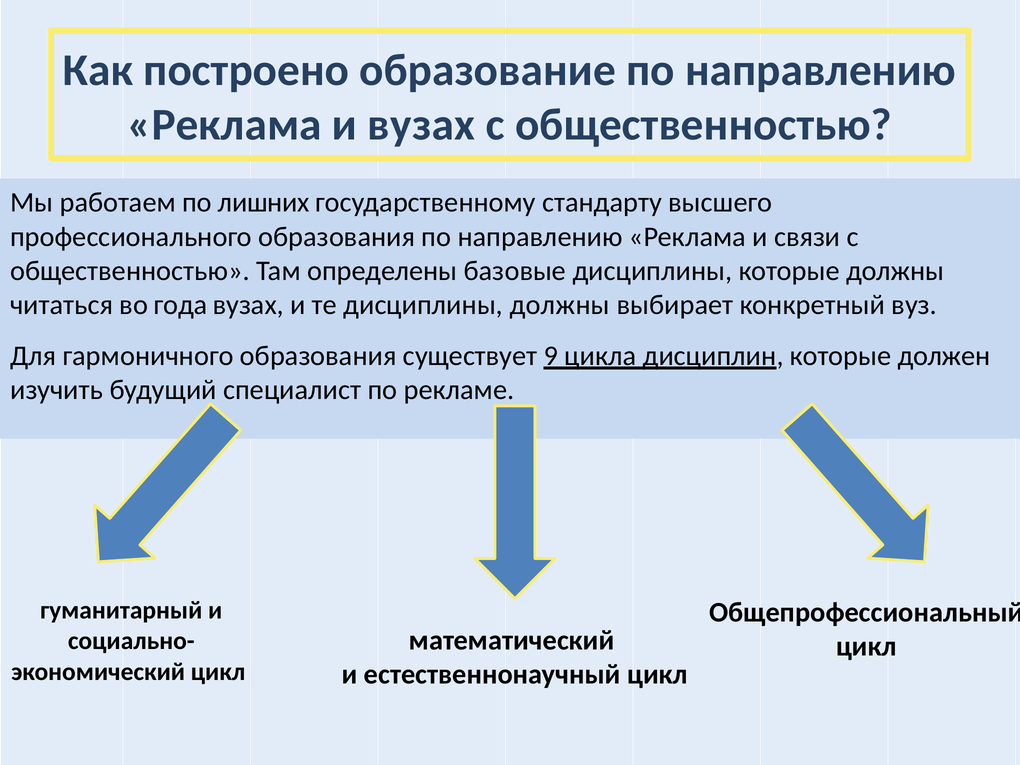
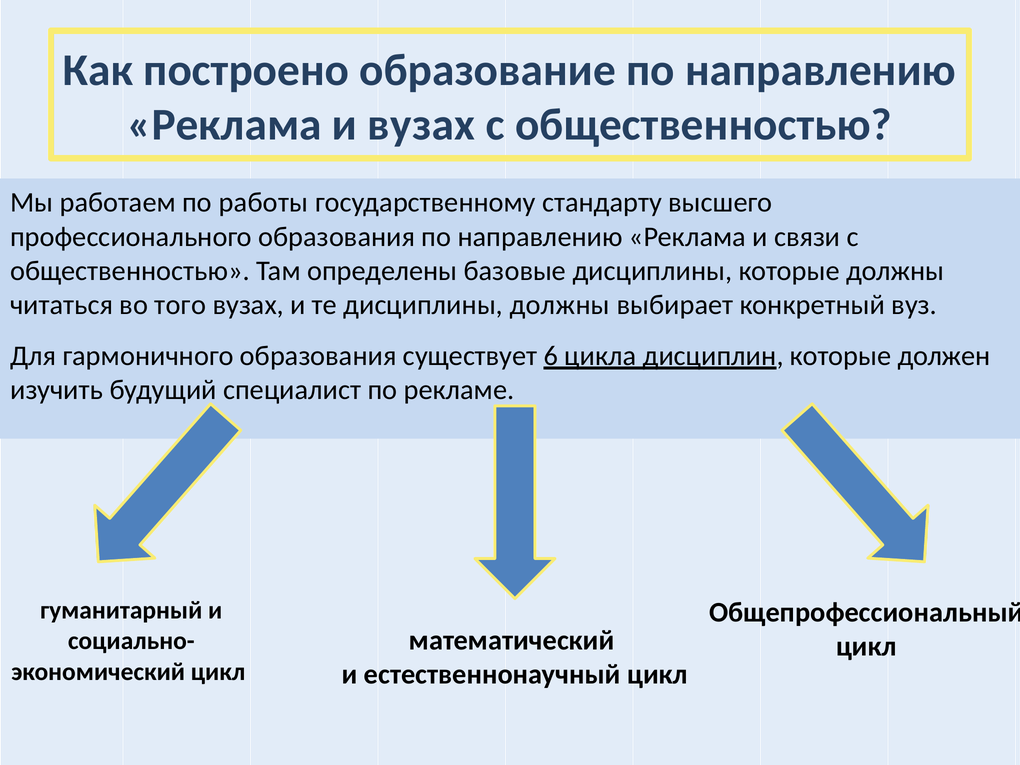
лишних: лишних -> работы
года: года -> того
9: 9 -> 6
